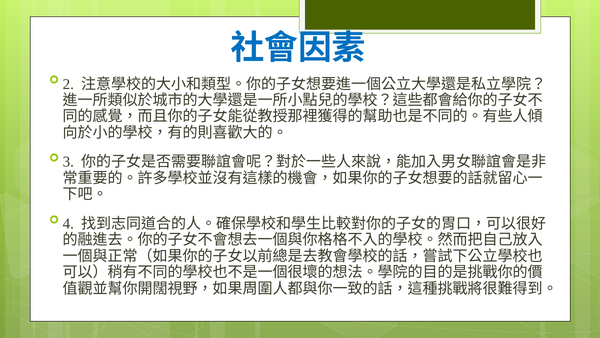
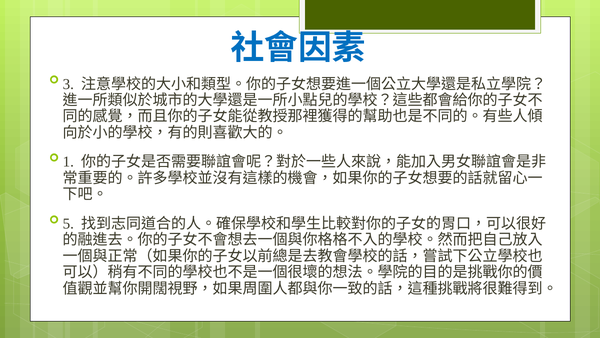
2: 2 -> 3
3: 3 -> 1
4: 4 -> 5
